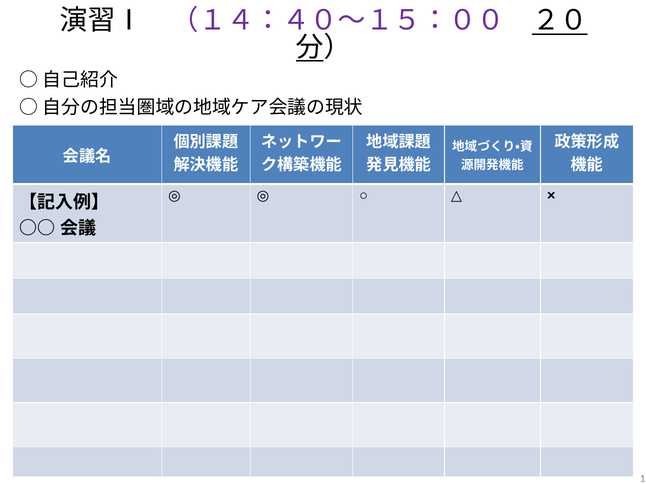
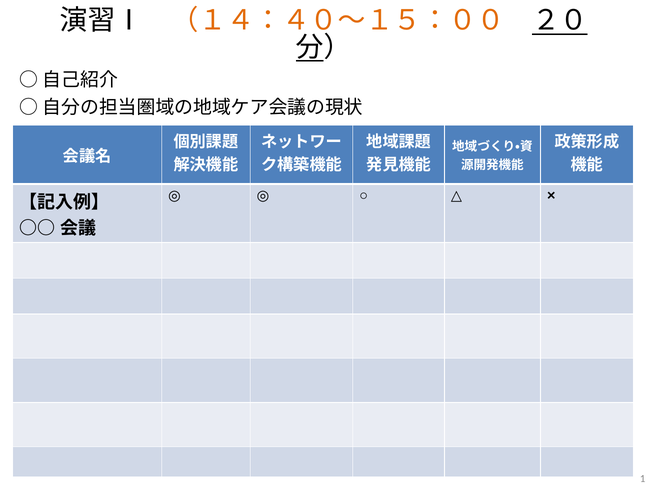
（１４：４０～１５：００ colour: purple -> orange
